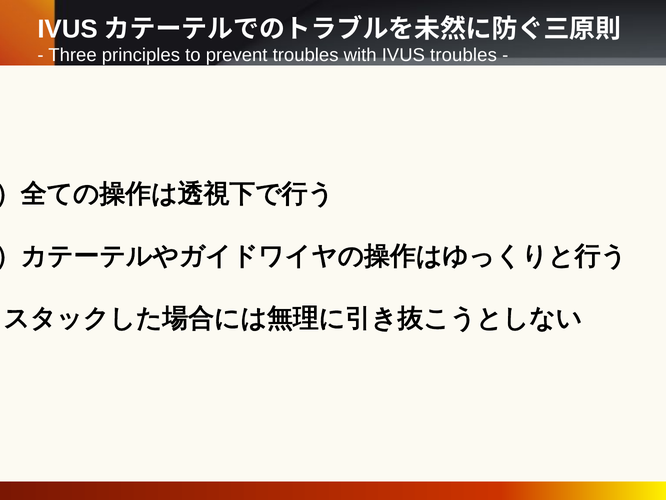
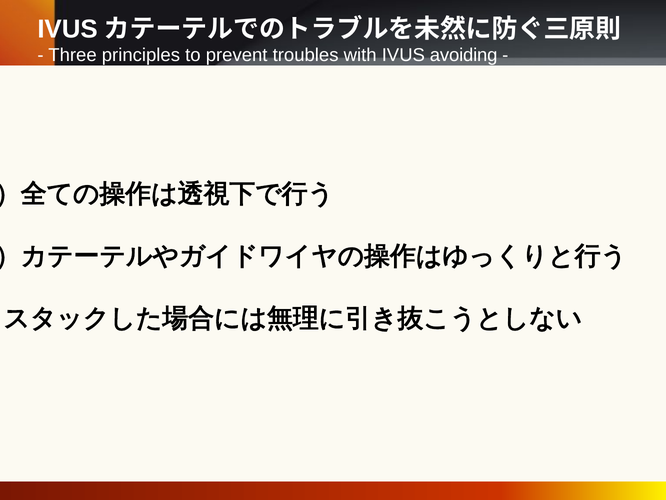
IVUS troubles: troubles -> avoiding
